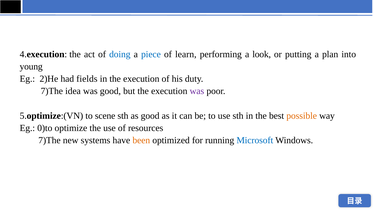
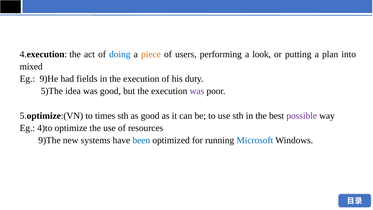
piece colour: blue -> orange
learn: learn -> users
young: young -> mixed
2)He: 2)He -> 9)He
7)The at (52, 91): 7)The -> 5)The
scene: scene -> times
possible colour: orange -> purple
0)to: 0)to -> 4)to
7)The at (49, 140): 7)The -> 9)The
been colour: orange -> blue
